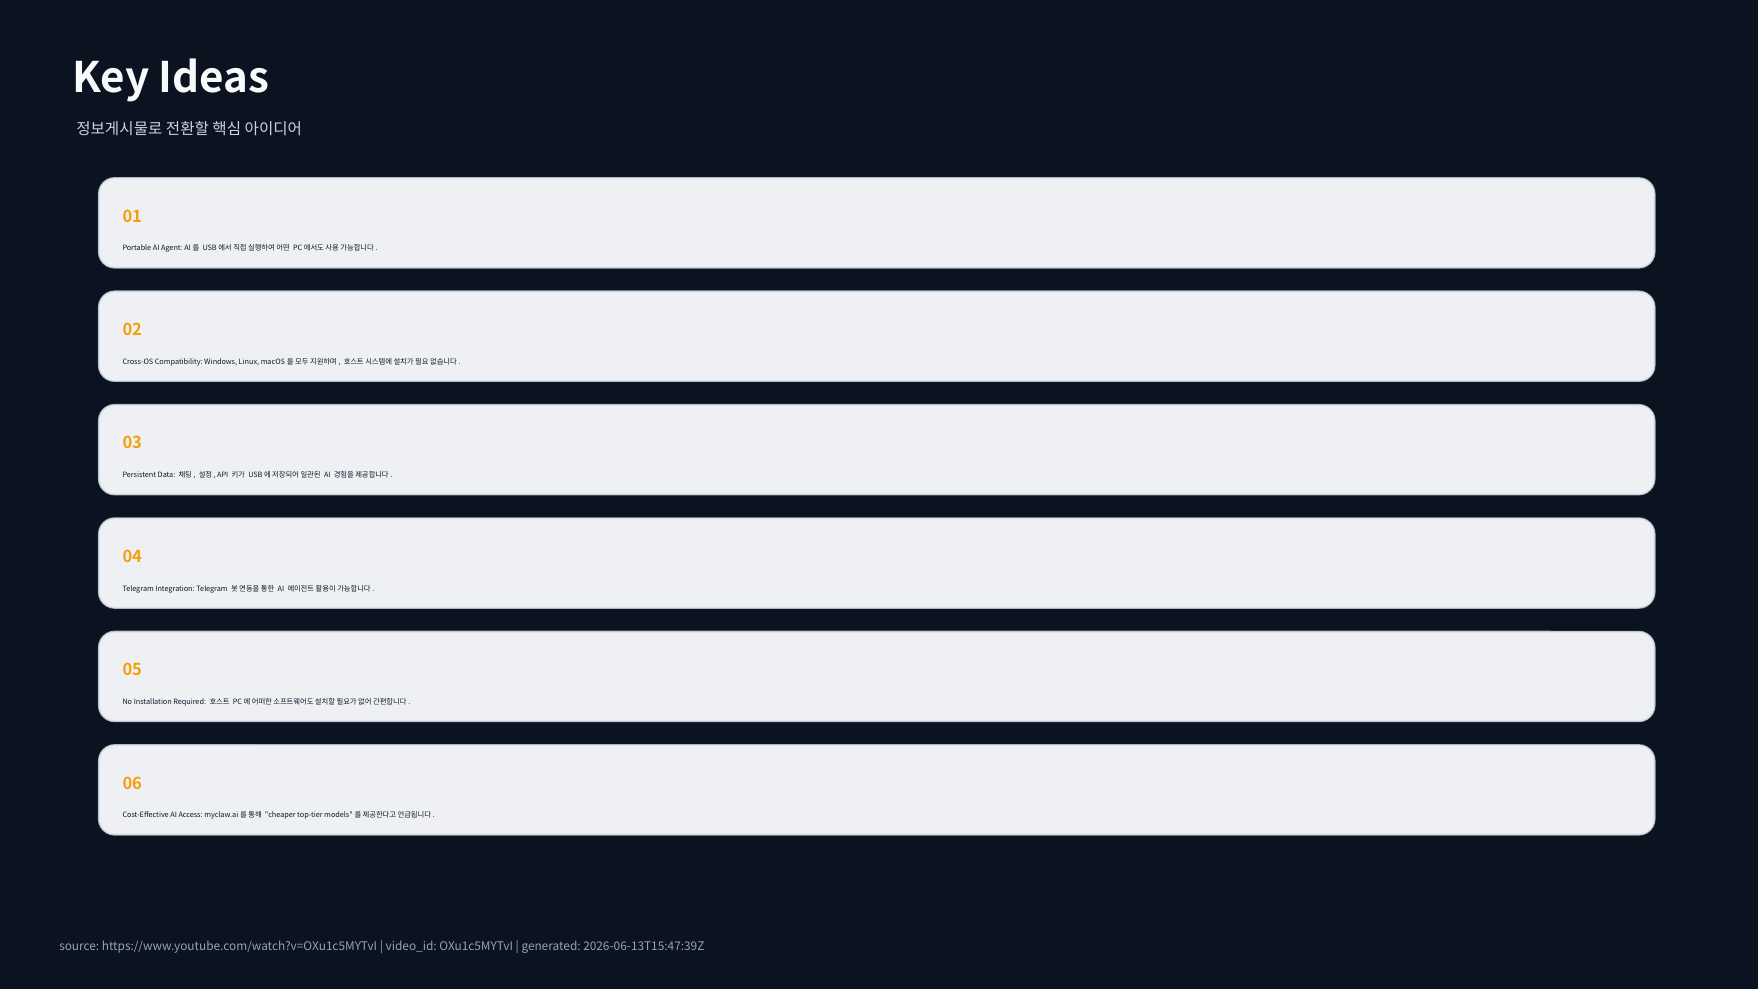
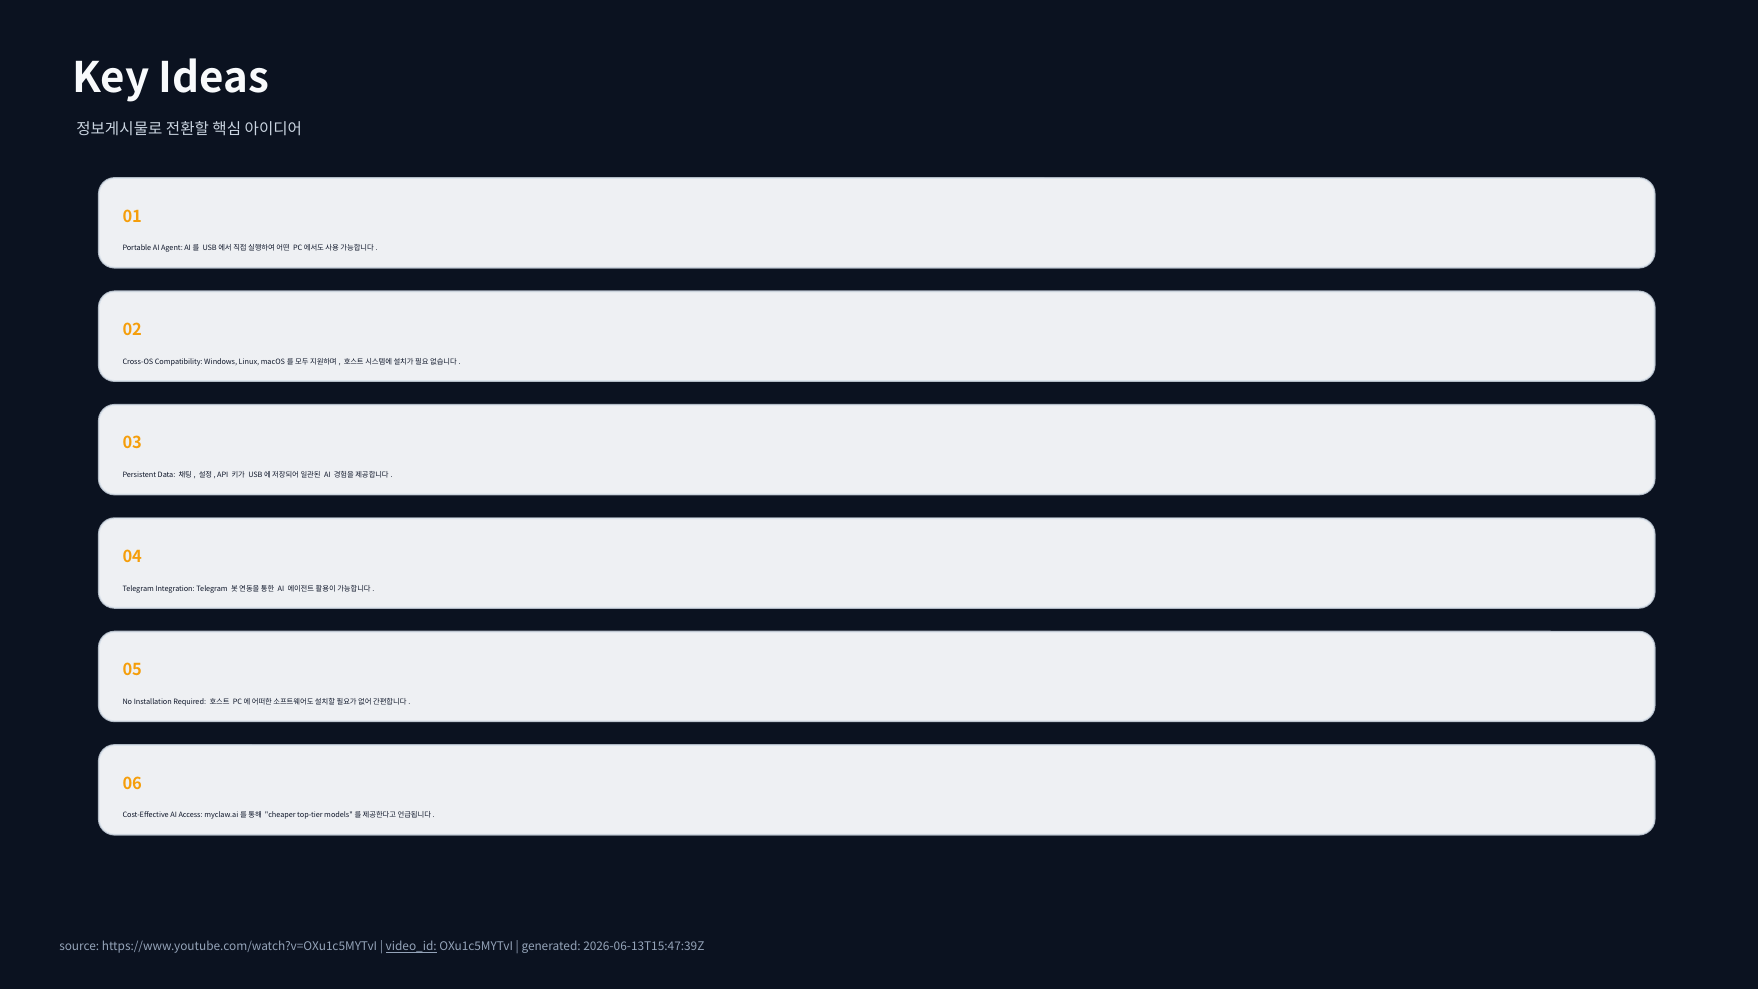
video_id underline: none -> present
